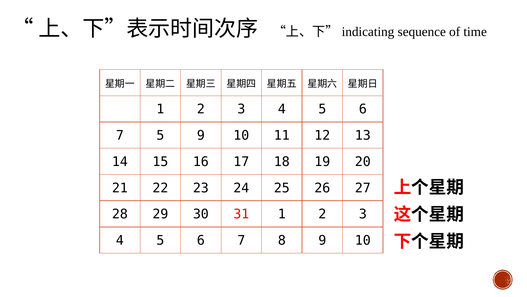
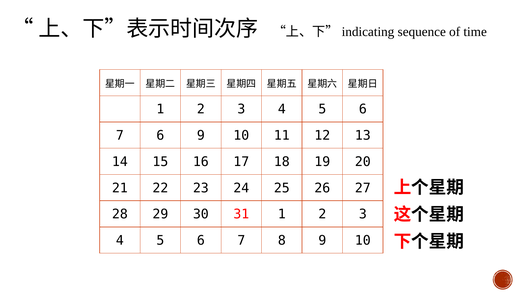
7 5: 5 -> 6
